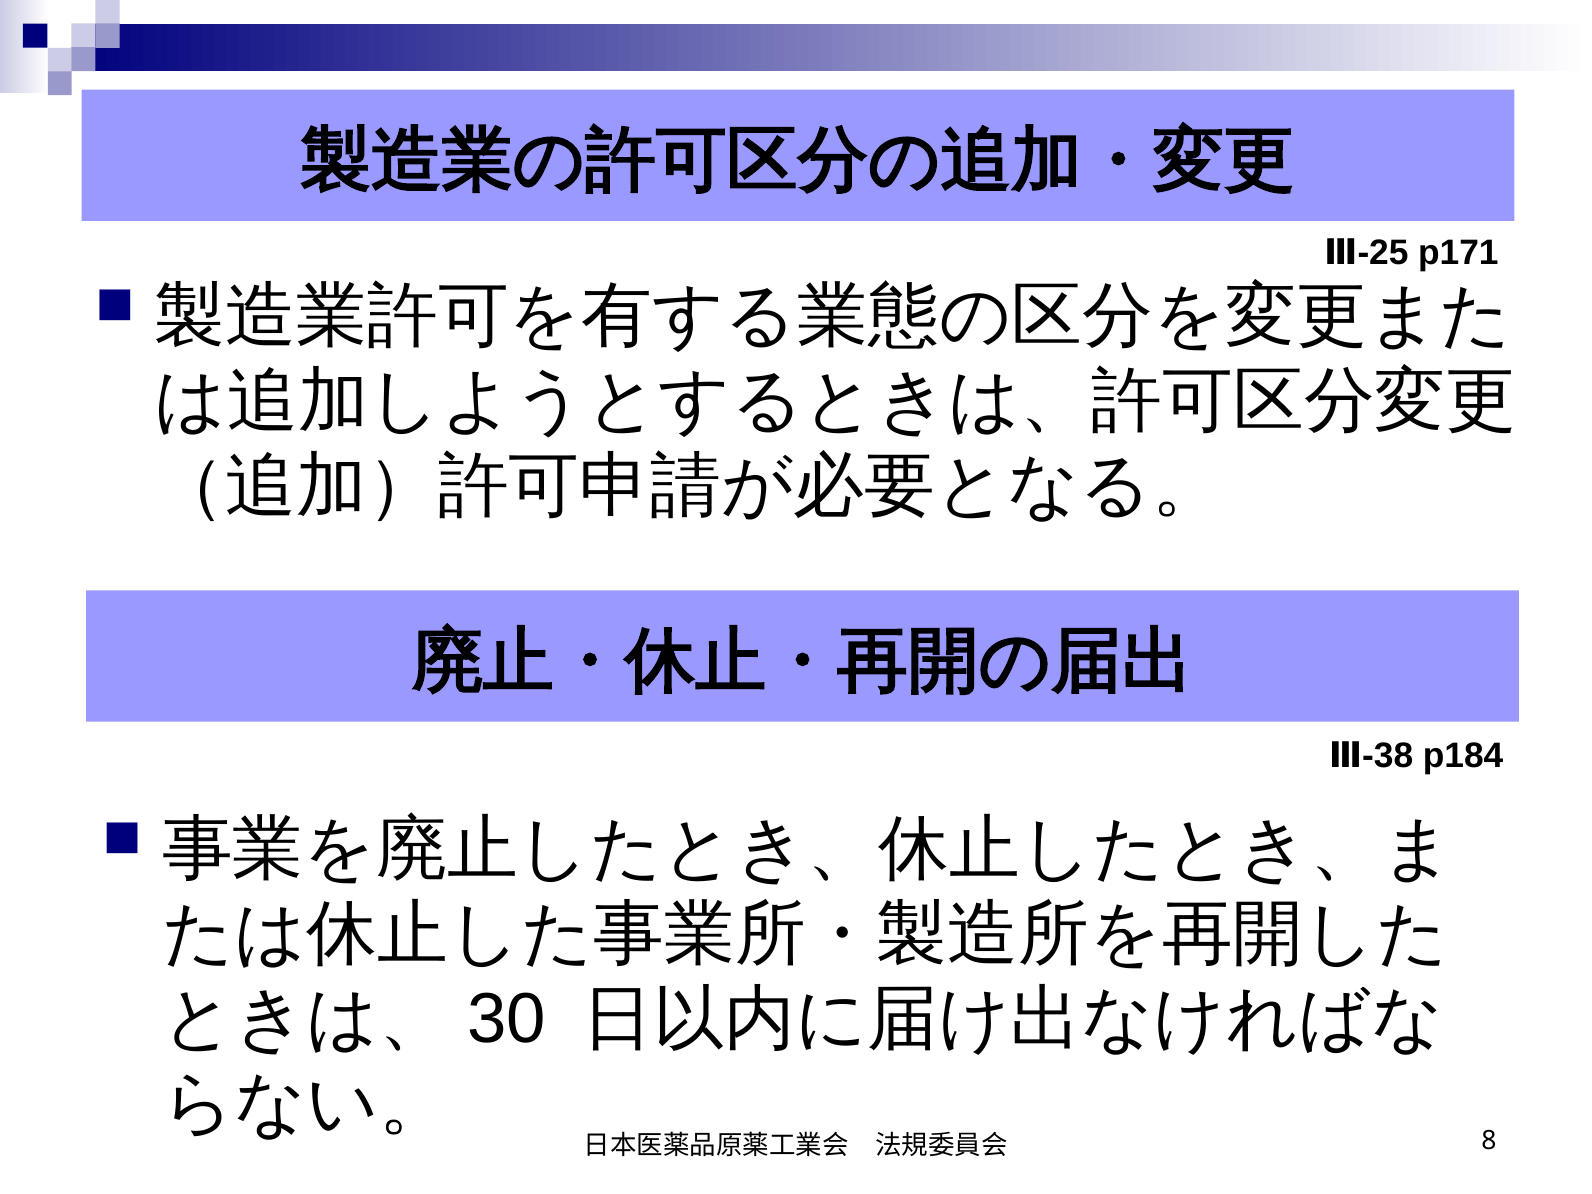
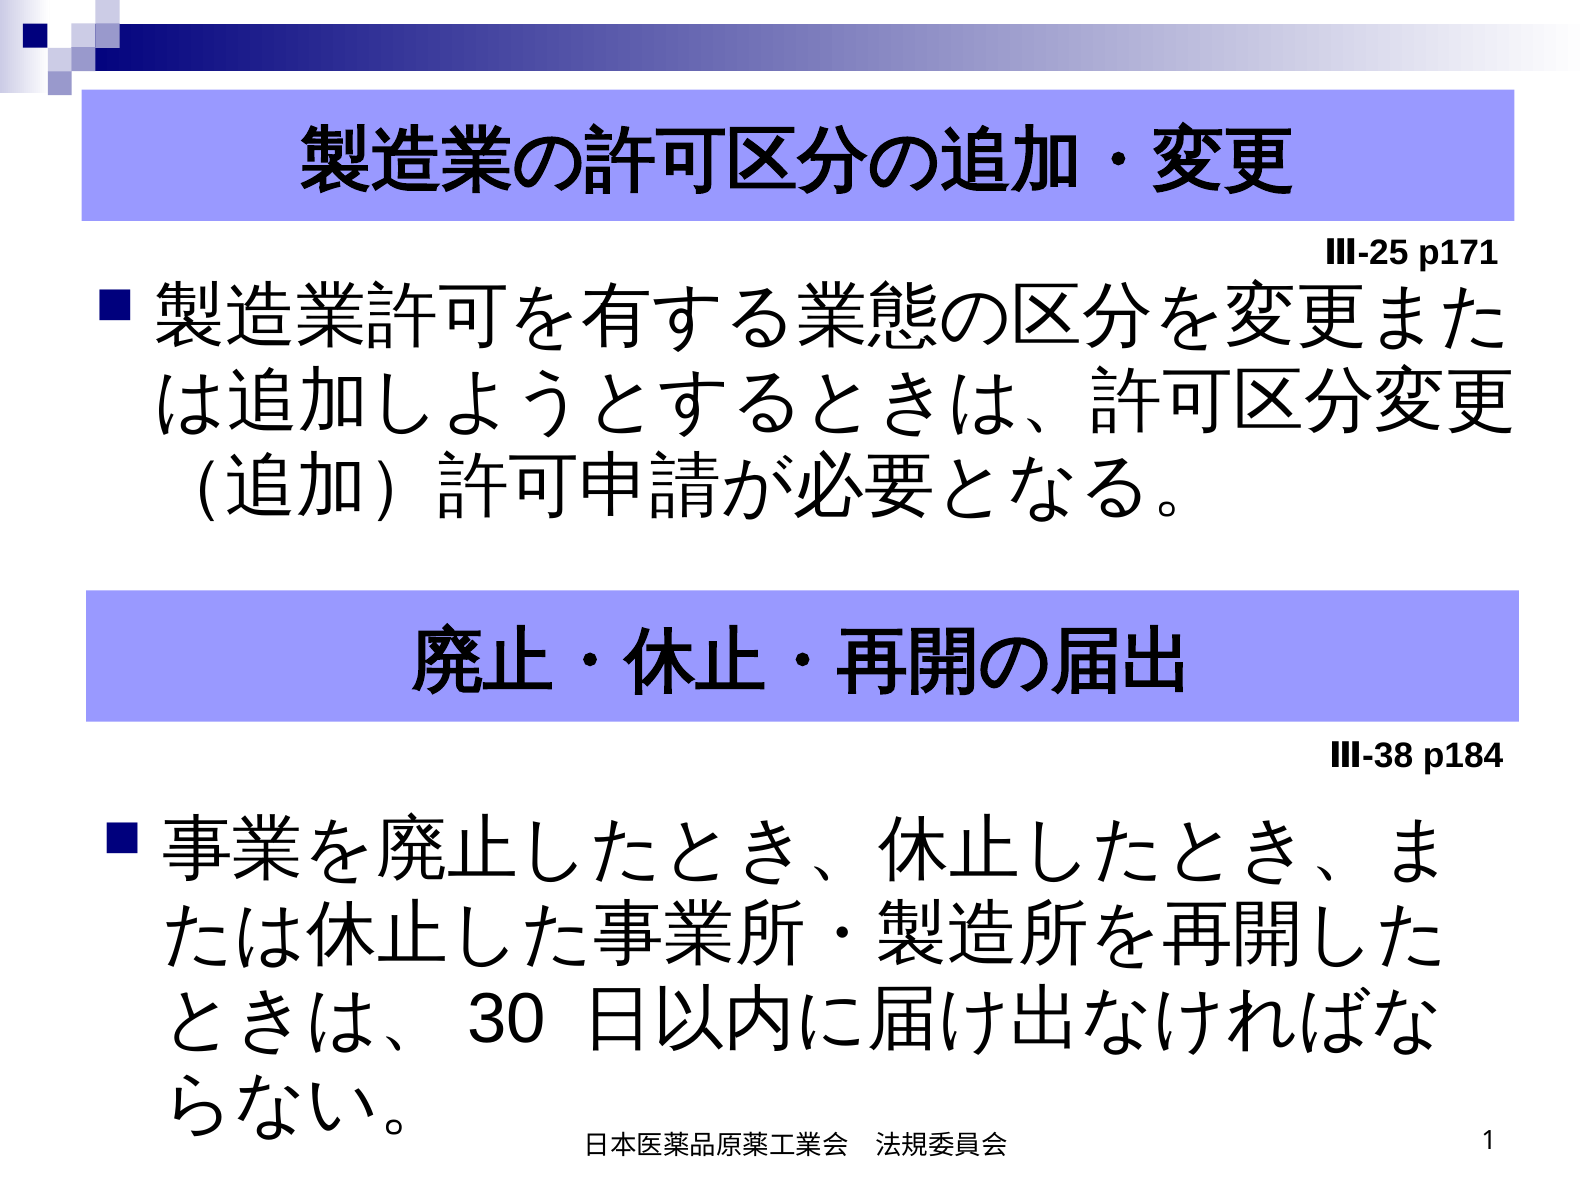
8: 8 -> 1
